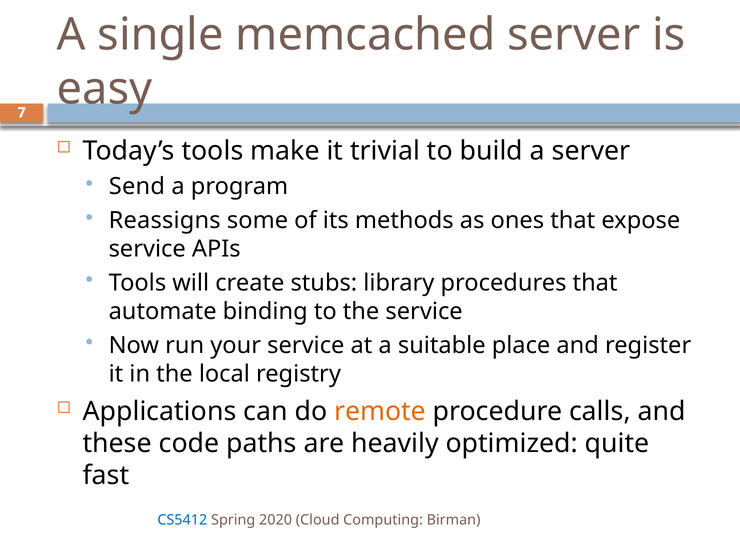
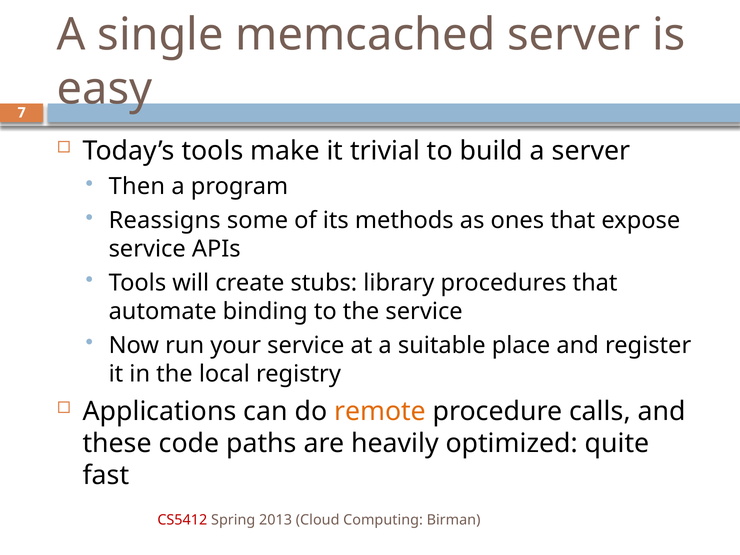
Send: Send -> Then
CS5412 colour: blue -> red
2020: 2020 -> 2013
